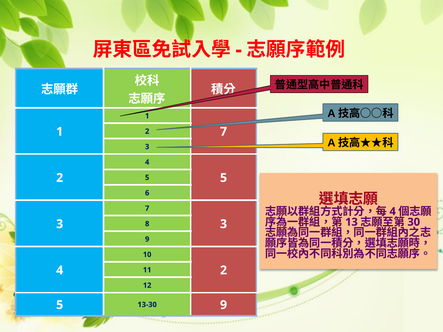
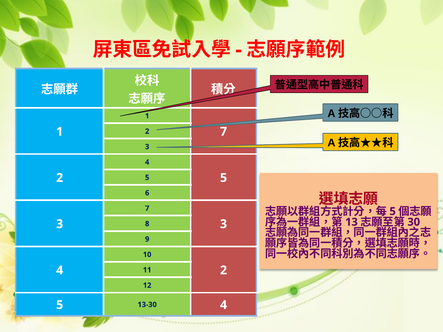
4 at (393, 212): 4 -> 5
13-30 9: 9 -> 4
